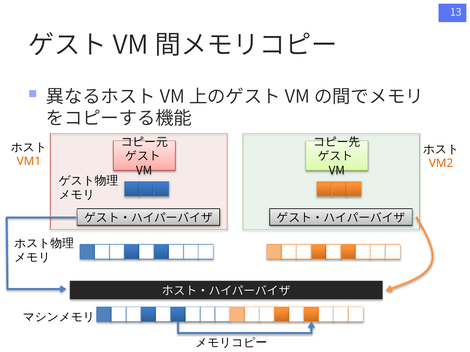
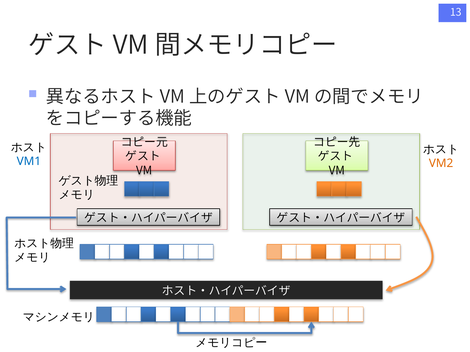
VM1 colour: orange -> blue
